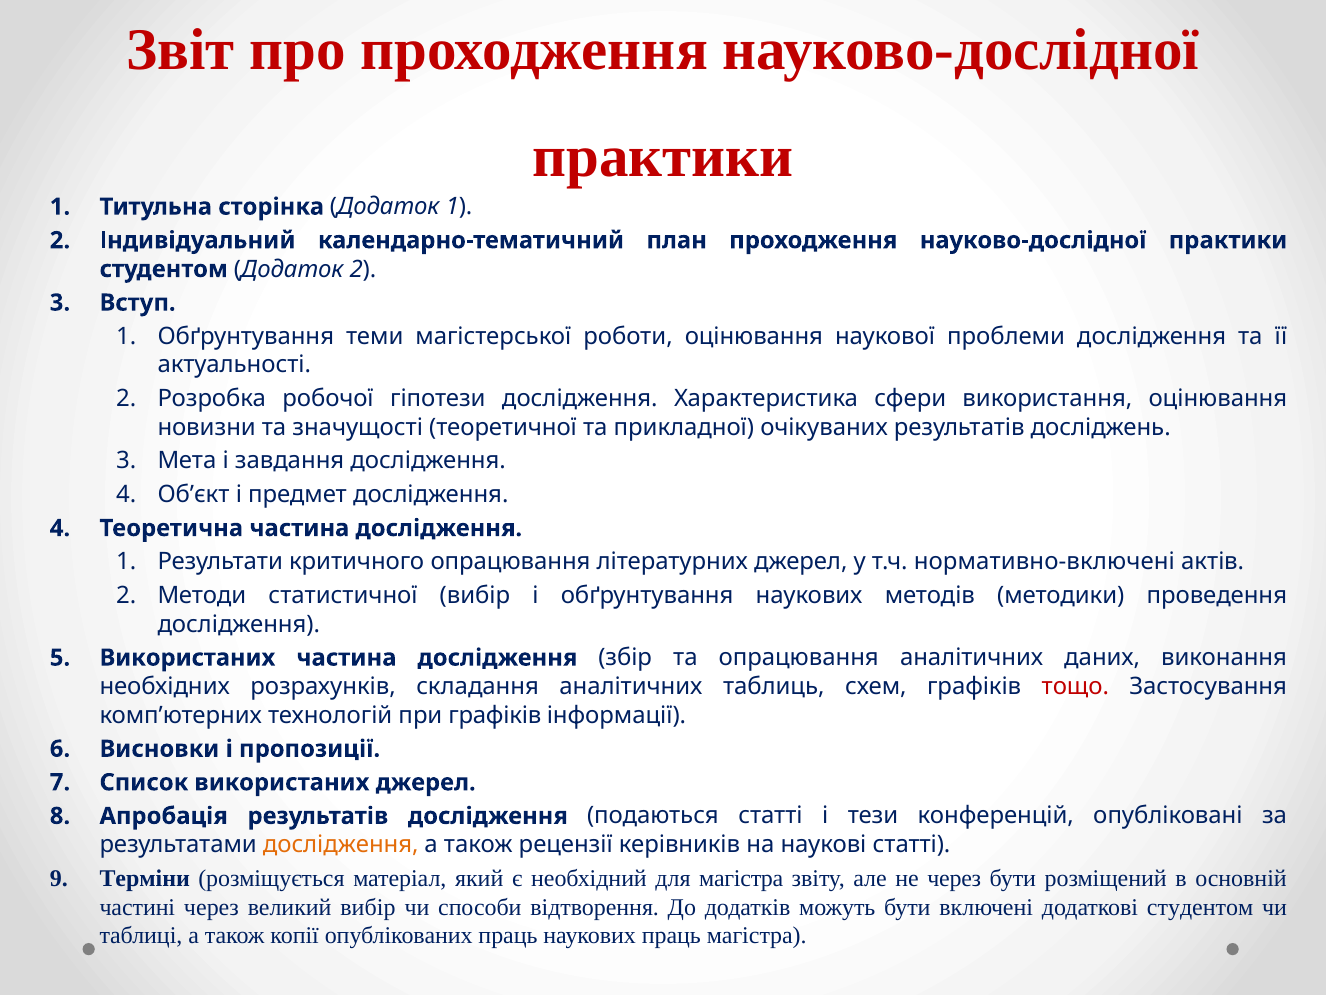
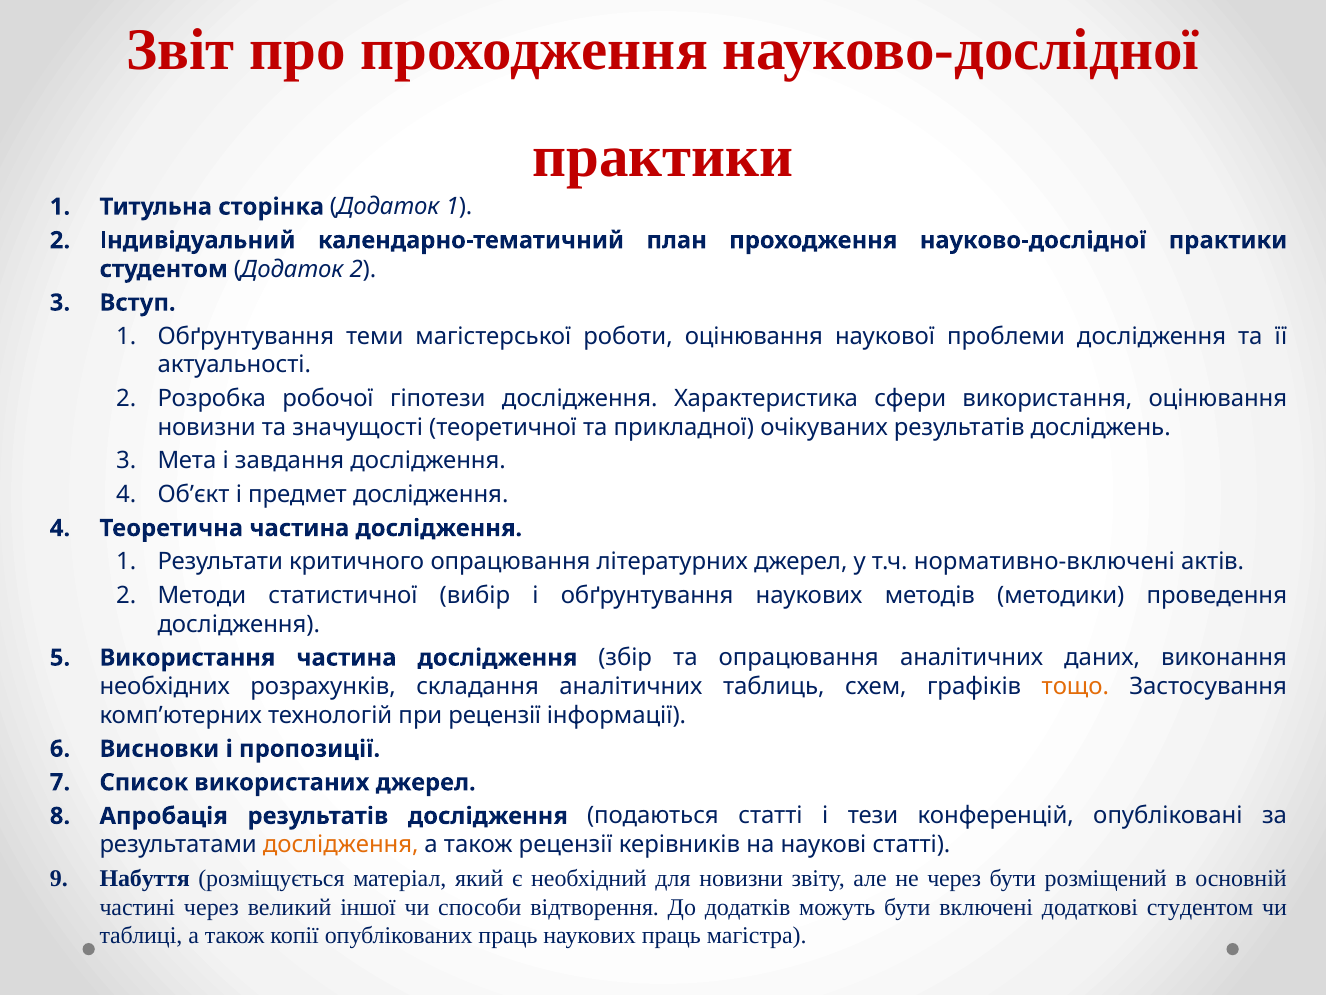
Використаних at (187, 657): Використаних -> Використання
тощо colour: red -> orange
при графіків: графіків -> рецензії
Терміни: Терміни -> Набуття
для магістра: магістра -> новизни
великий вибір: вибір -> іншої
